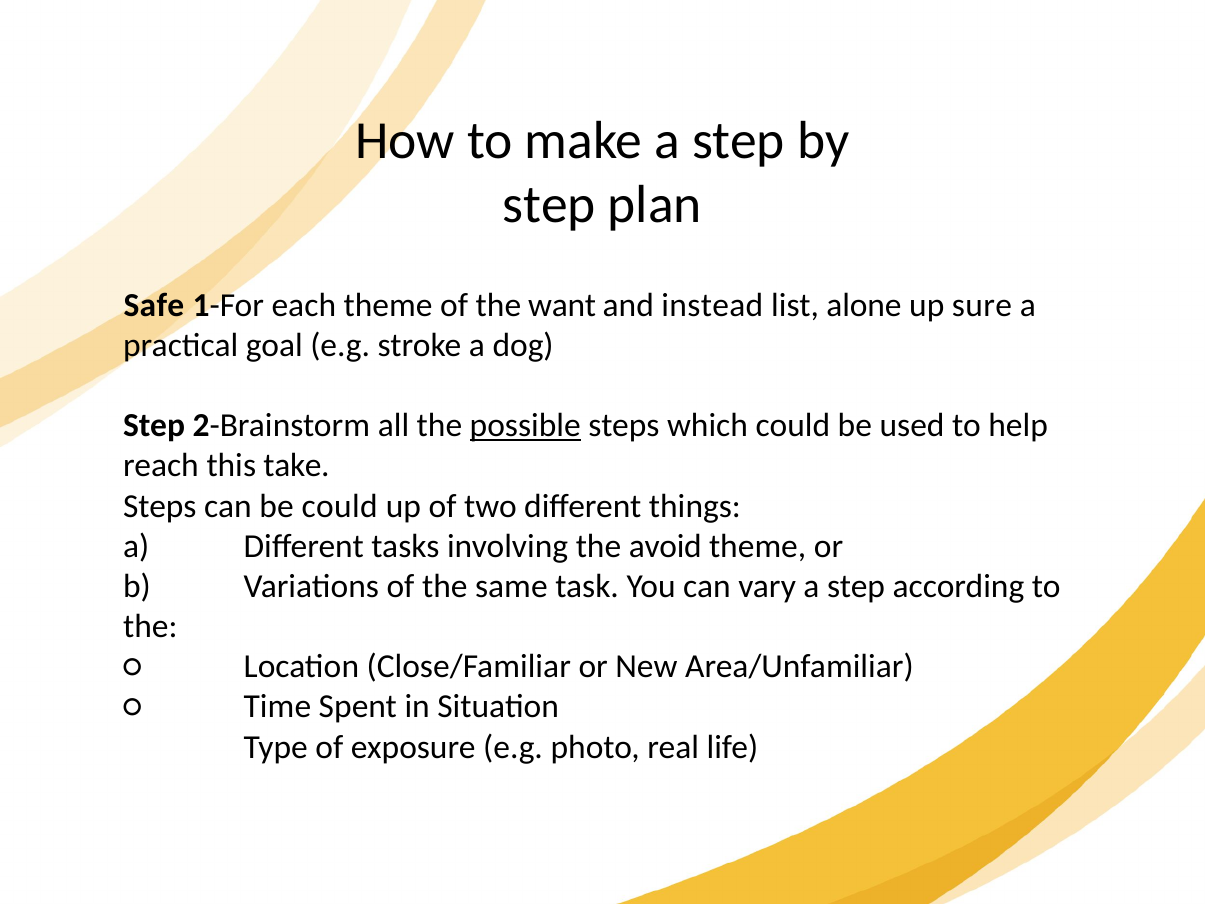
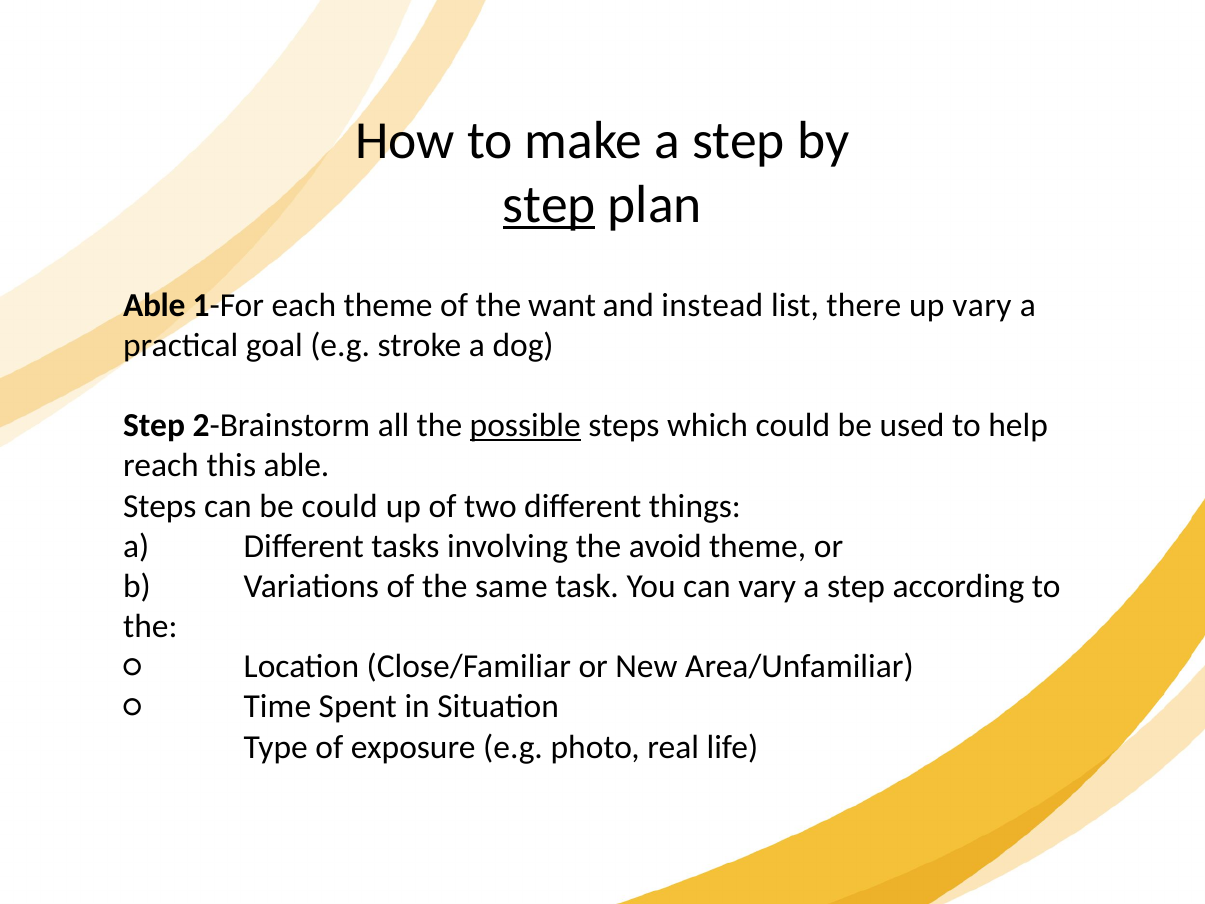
step at (549, 205) underline: none -> present
Safe at (154, 305): Safe -> Able
alone: alone -> there
up sure: sure -> vary
this take: take -> able
